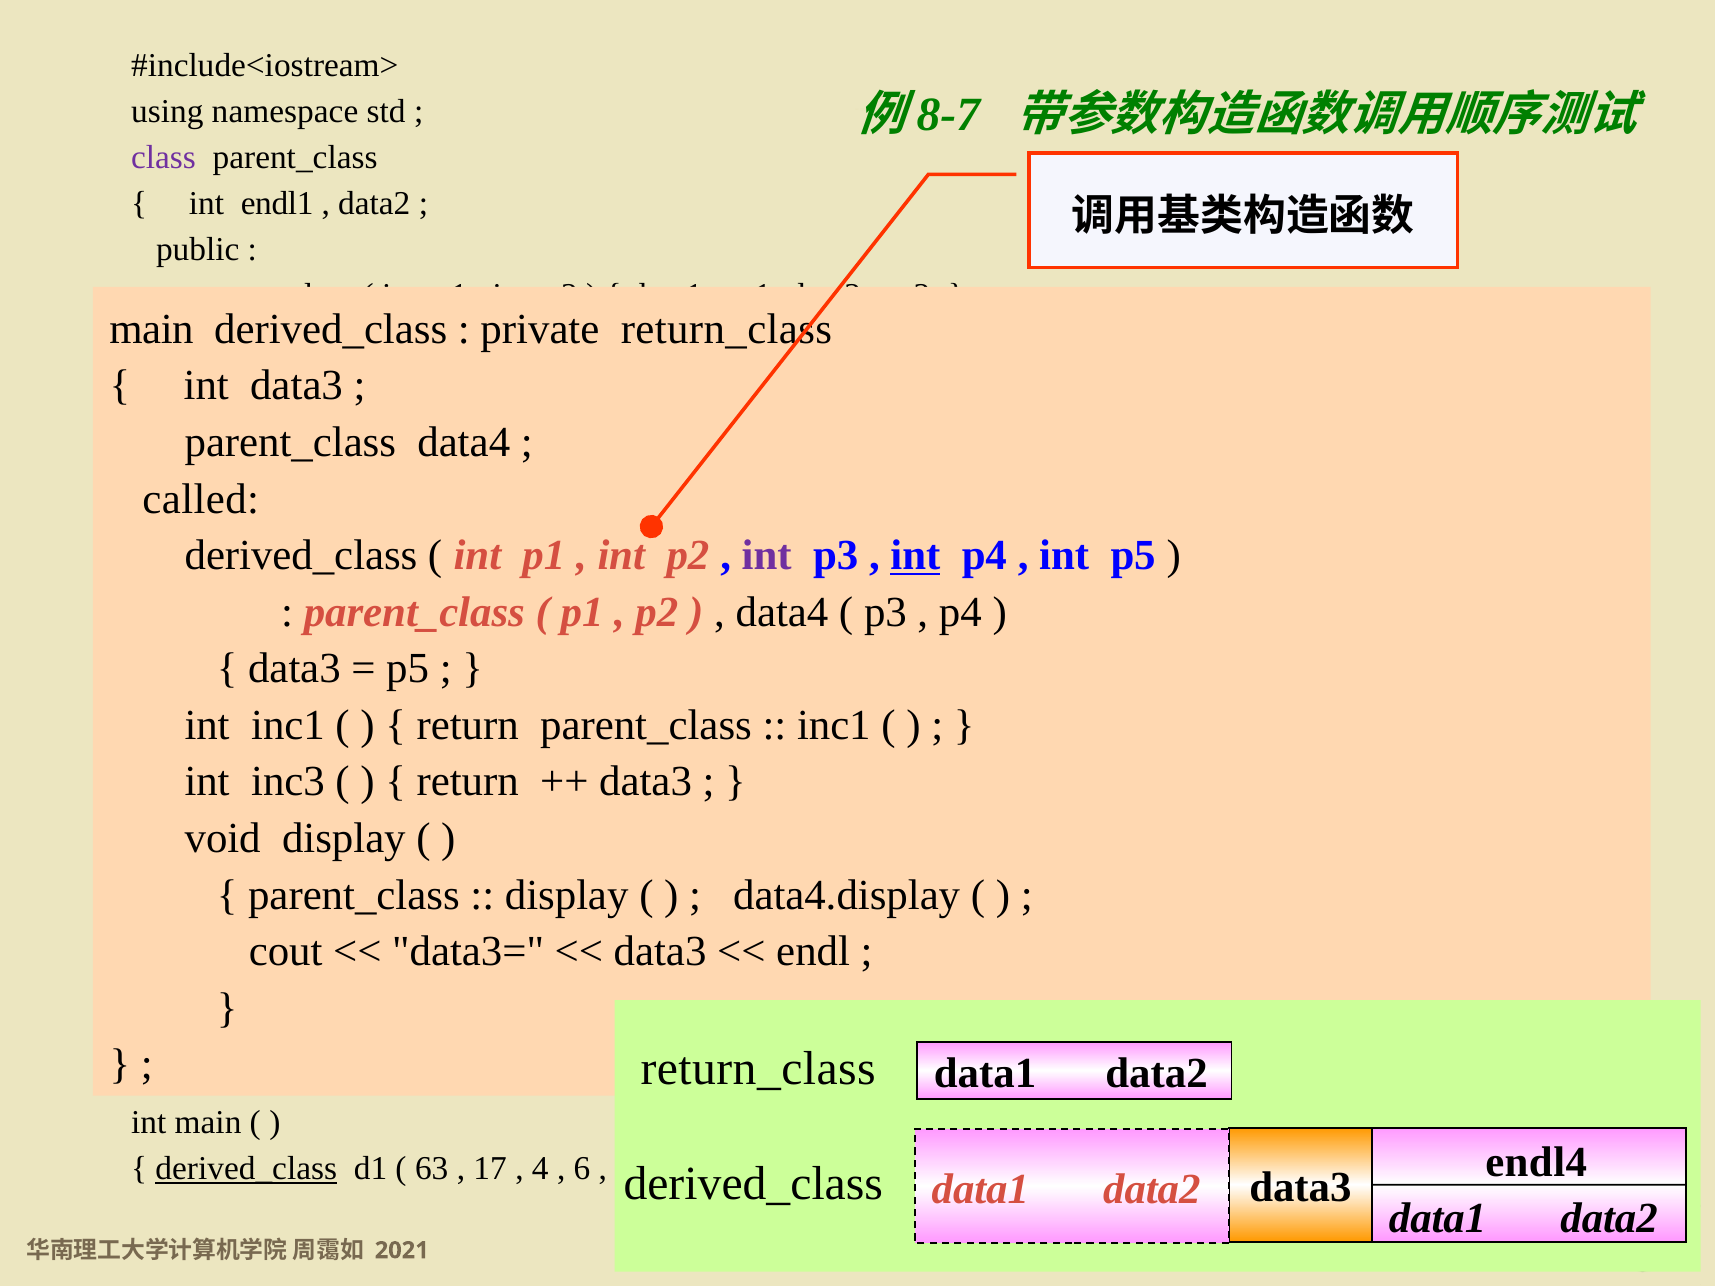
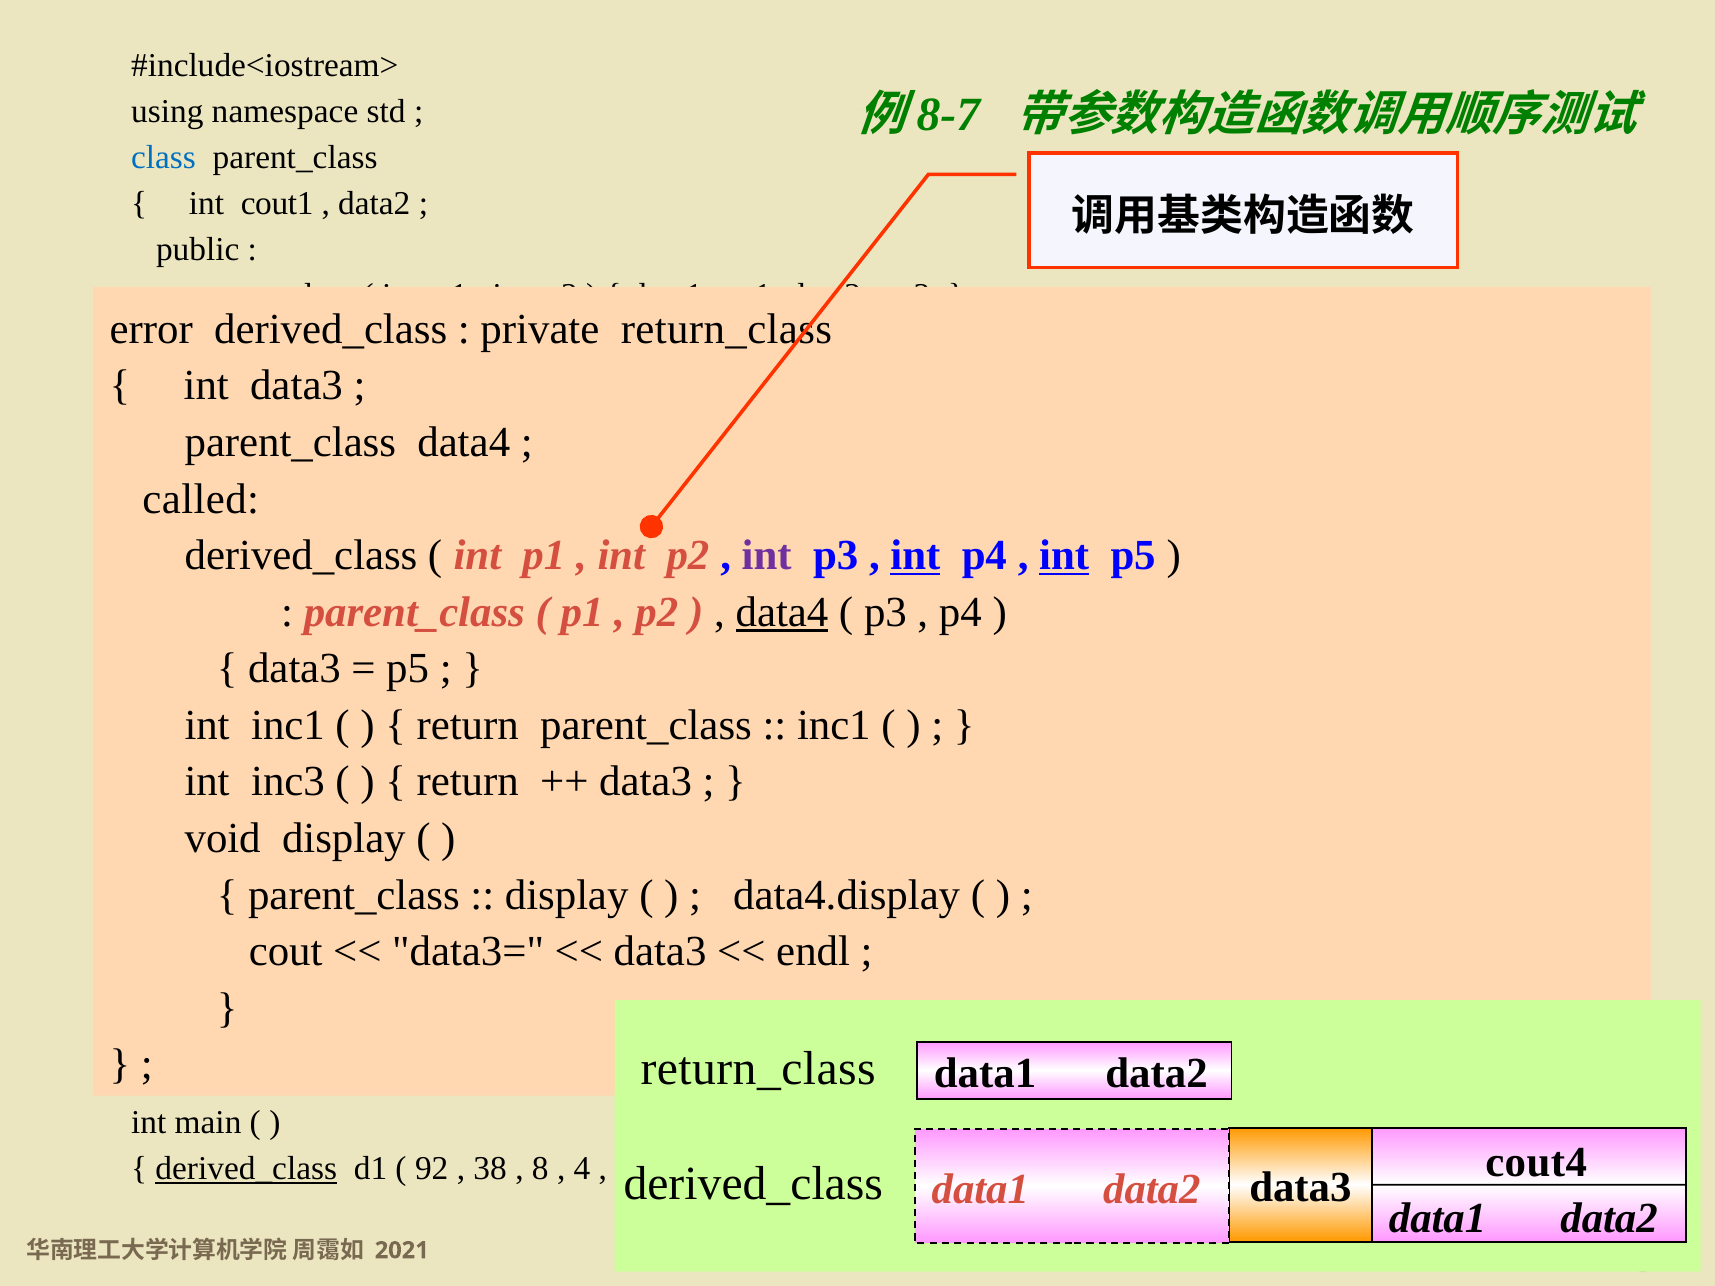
class at (164, 157) colour: purple -> blue
endl1: endl1 -> cout1
main at (152, 329): main -> error
int at (1064, 556) underline: none -> present
data4 at (782, 612) underline: none -> present
endl4: endl4 -> cout4
63: 63 -> 92
17: 17 -> 38
4: 4 -> 8
6: 6 -> 4
